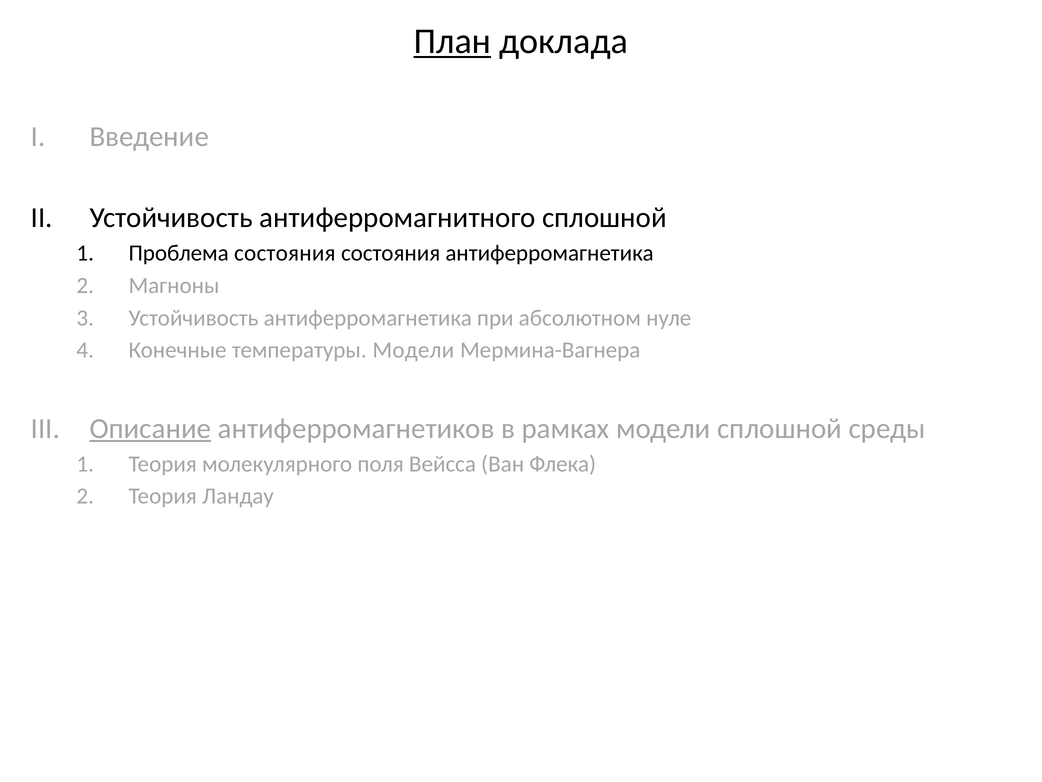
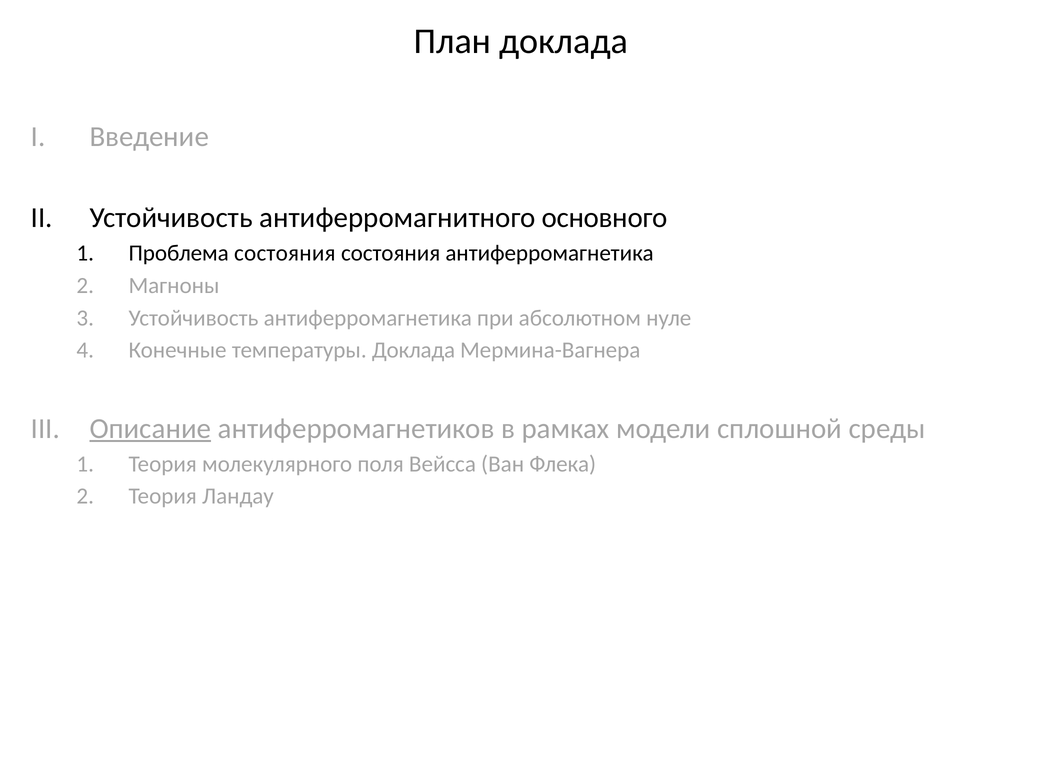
План underline: present -> none
антиферромагнитного сплошной: сплошной -> основного
температуры Модели: Модели -> Доклада
